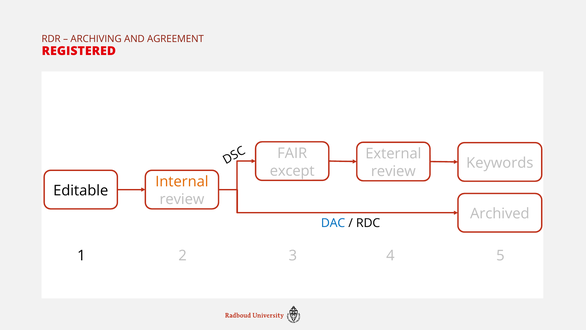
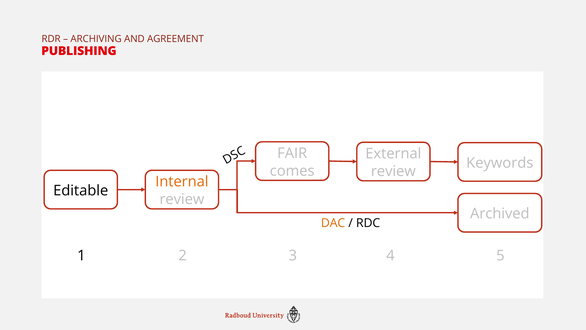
REGISTERED: REGISTERED -> PUBLISHING
except: except -> comes
DAC colour: blue -> orange
